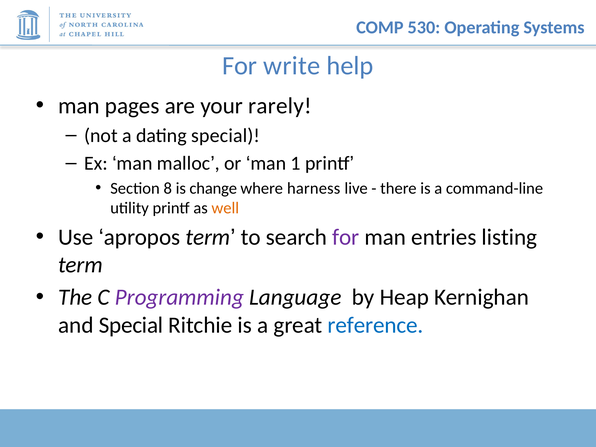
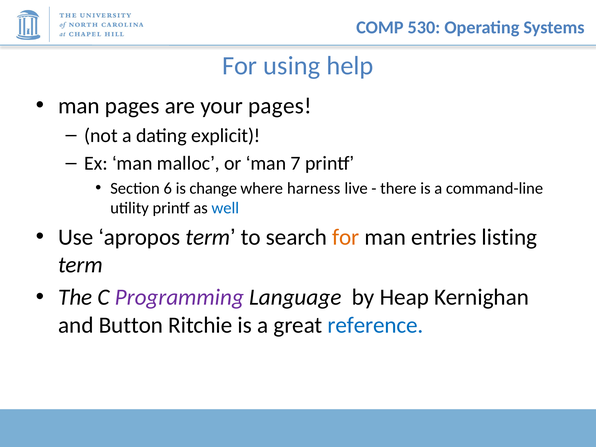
write: write -> using
your rarely: rarely -> pages
dating special: special -> explicit
1: 1 -> 7
8: 8 -> 6
well colour: orange -> blue
for at (346, 237) colour: purple -> orange
and Special: Special -> Button
